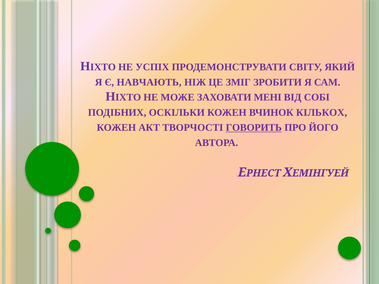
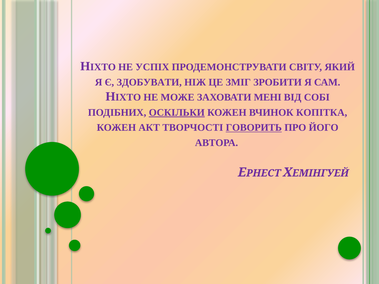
НАВЧАЮТЬ: НАВЧАЮТЬ -> ЗДОБУВАТИ
ОСКІЛЬКИ underline: none -> present
КІЛЬКОХ: КІЛЬКОХ -> КОПІТКА
